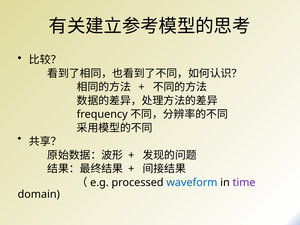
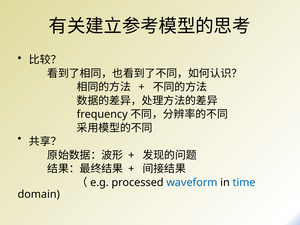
time colour: purple -> blue
